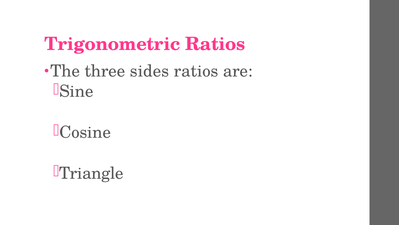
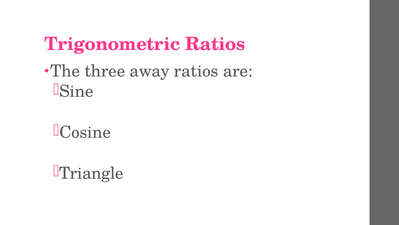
sides: sides -> away
